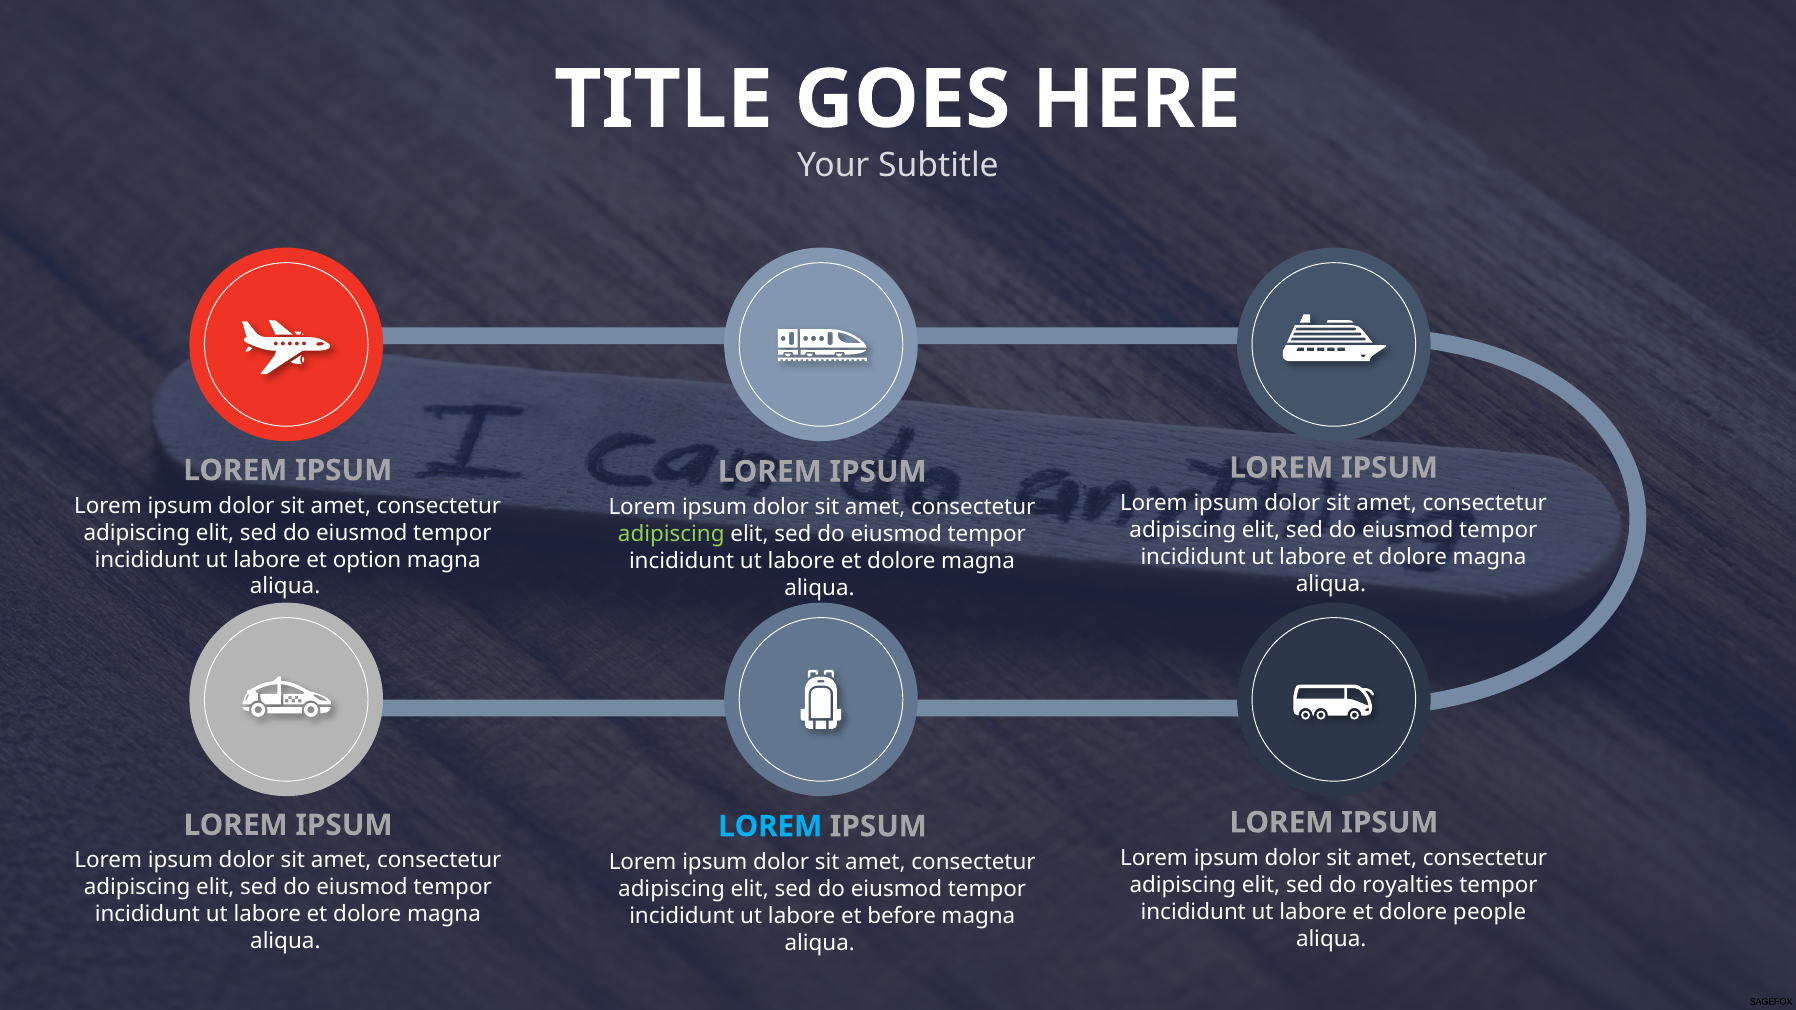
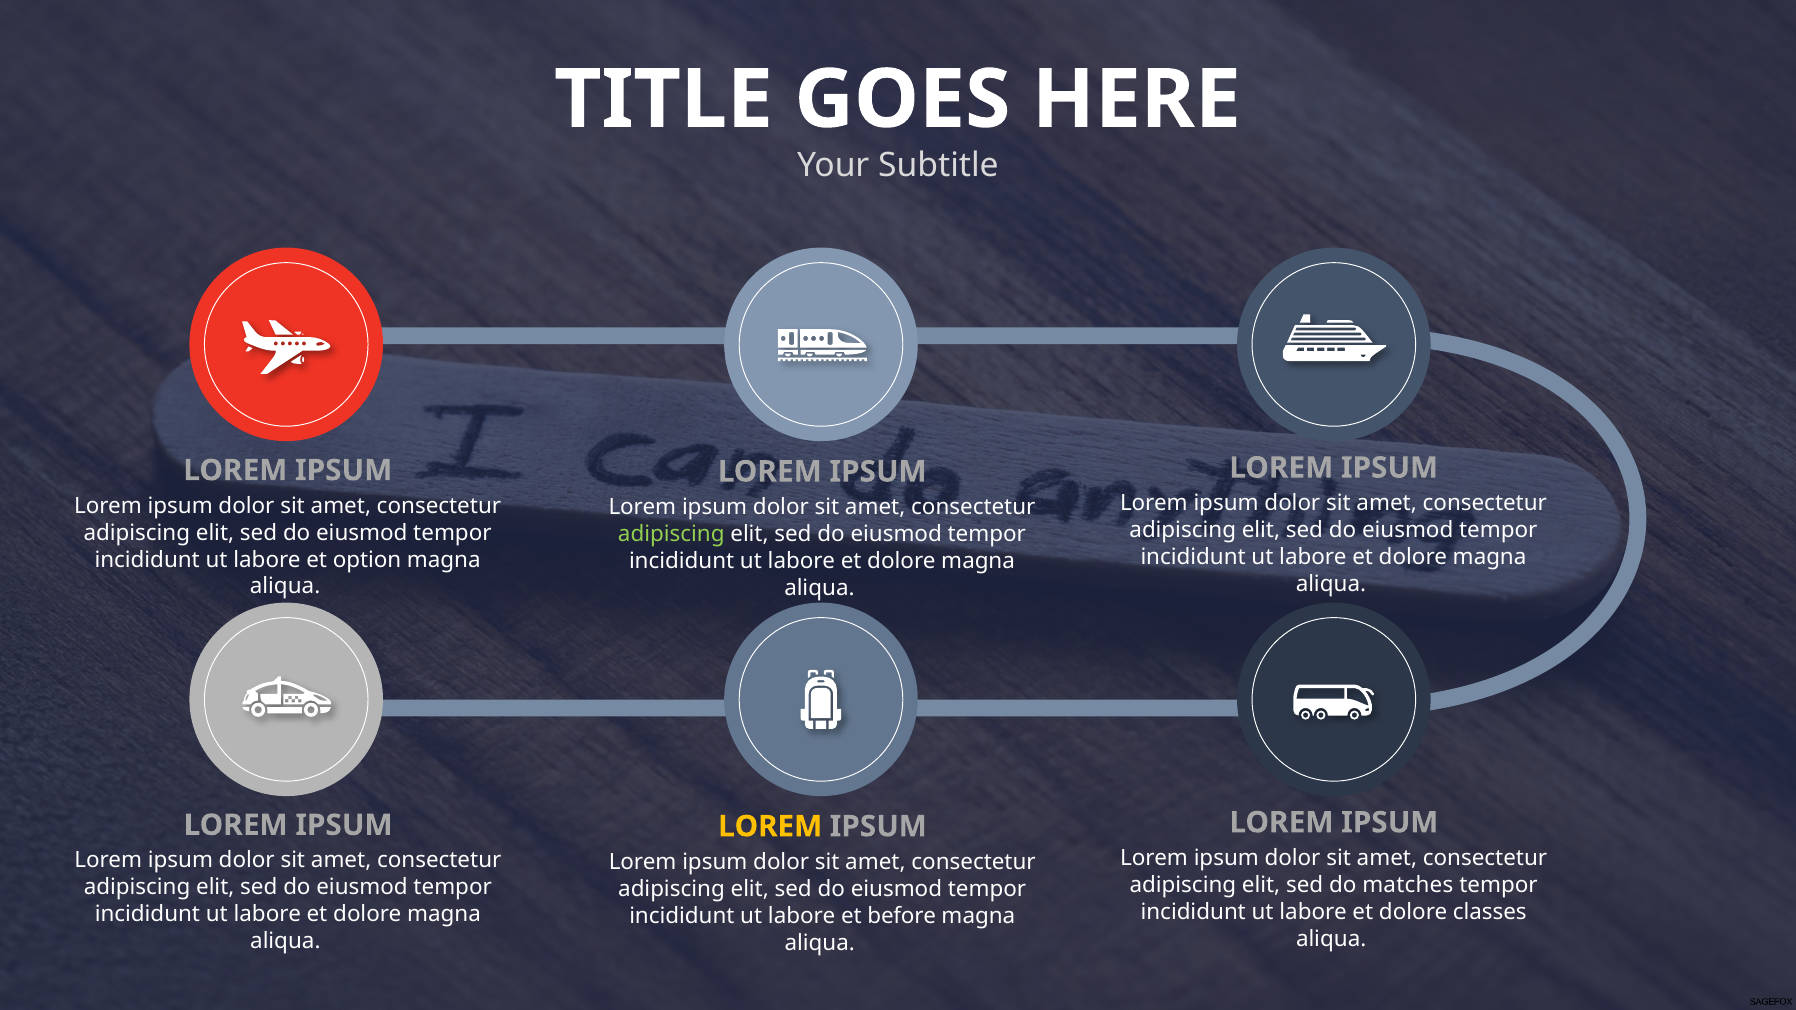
LOREM at (770, 827) colour: light blue -> yellow
royalties: royalties -> matches
people: people -> classes
